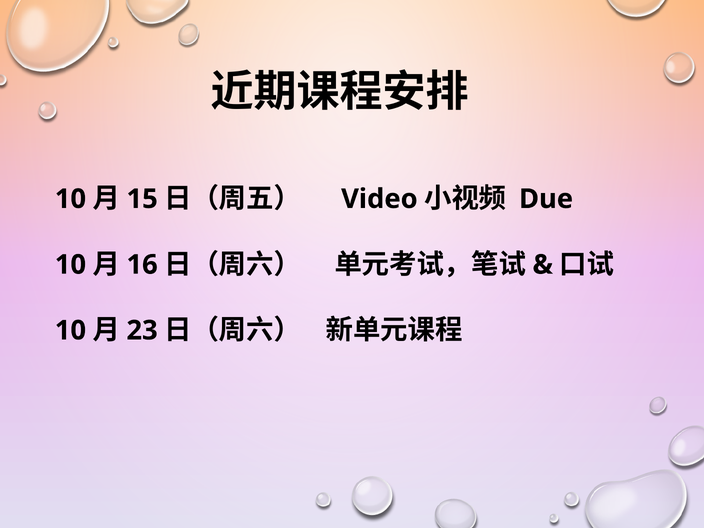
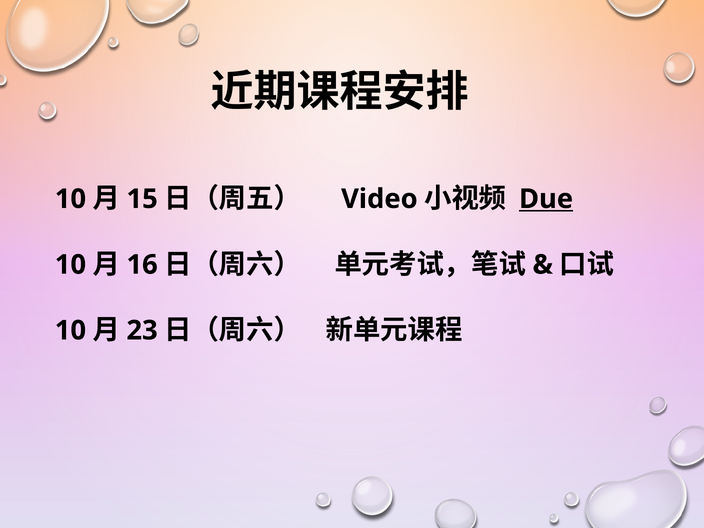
Due underline: none -> present
